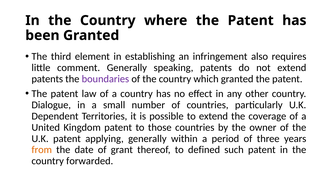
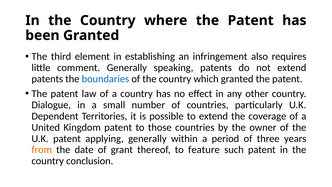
boundaries colour: purple -> blue
defined: defined -> feature
forwarded: forwarded -> conclusion
